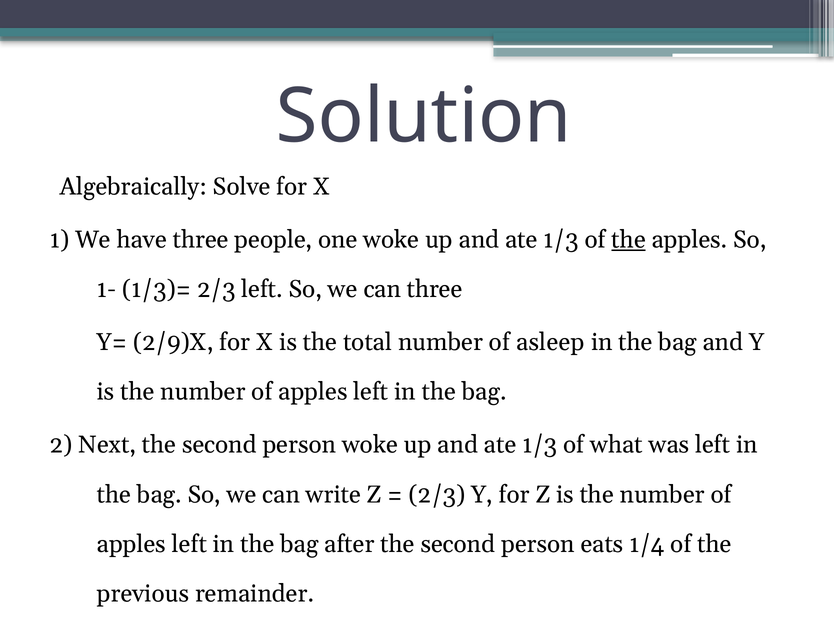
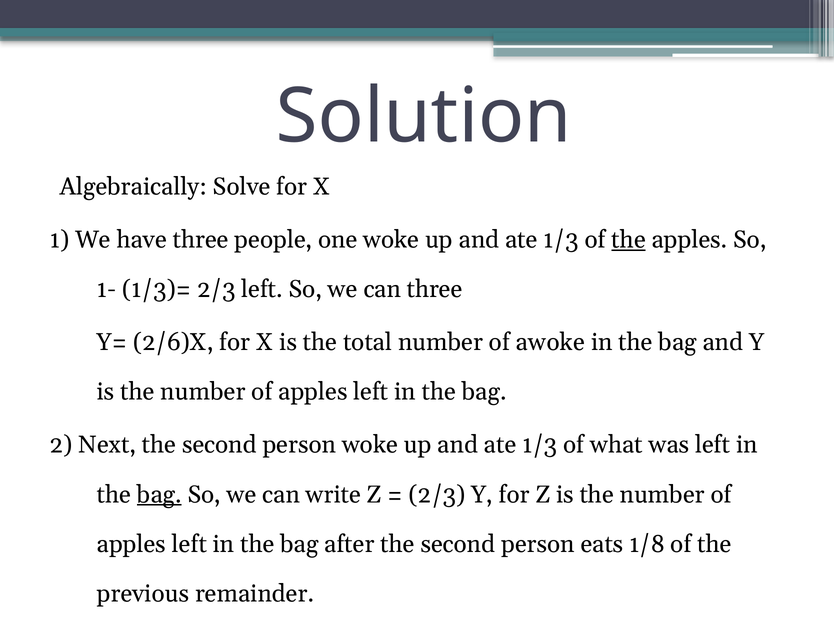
2/9)X: 2/9)X -> 2/6)X
asleep: asleep -> awoke
bag at (159, 495) underline: none -> present
1/4: 1/4 -> 1/8
